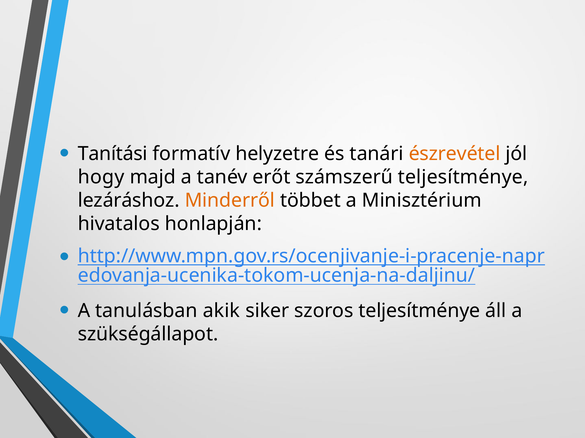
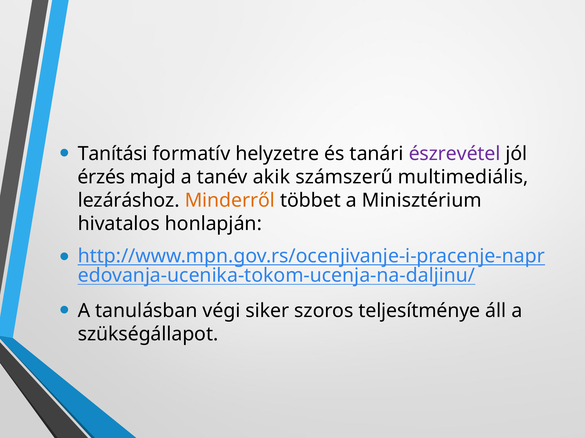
észrevétel colour: orange -> purple
hogy: hogy -> érzés
erőt: erőt -> akik
számszerű teljesítménye: teljesítménye -> multimediális
akik: akik -> végi
